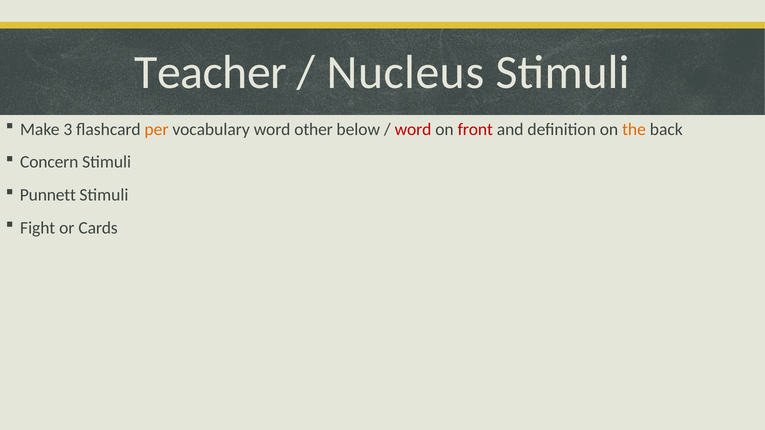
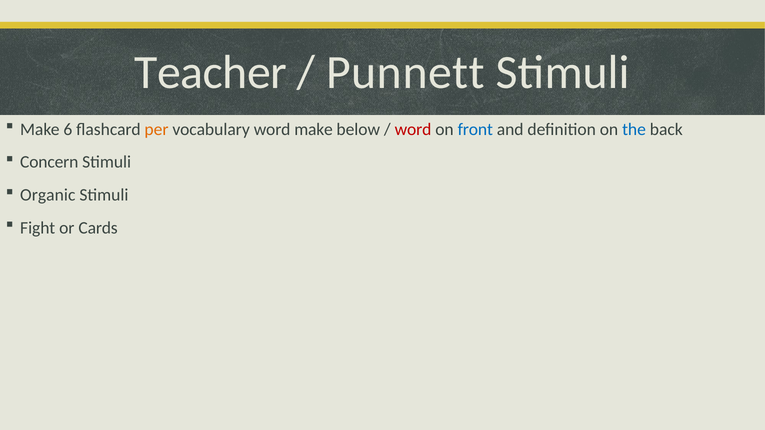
Nucleus: Nucleus -> Punnett
3: 3 -> 6
word other: other -> make
front colour: red -> blue
the colour: orange -> blue
Punnett: Punnett -> Organic
